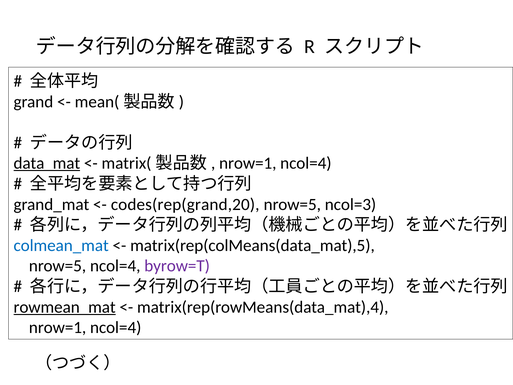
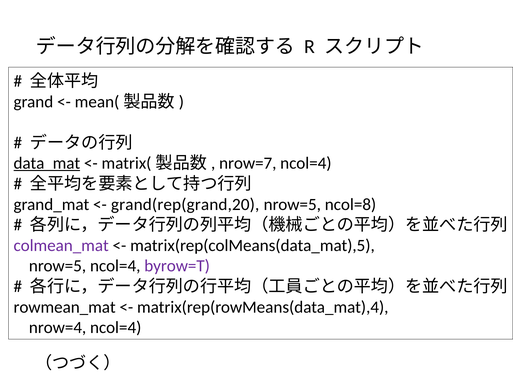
nrow=1 at (248, 163): nrow=1 -> nrow=7
codes(rep(grand,20: codes(rep(grand,20 -> grand(rep(grand,20
ncol=3: ncol=3 -> ncol=8
colmean_mat colour: blue -> purple
rowmean_mat underline: present -> none
nrow=1 at (58, 327): nrow=1 -> nrow=4
